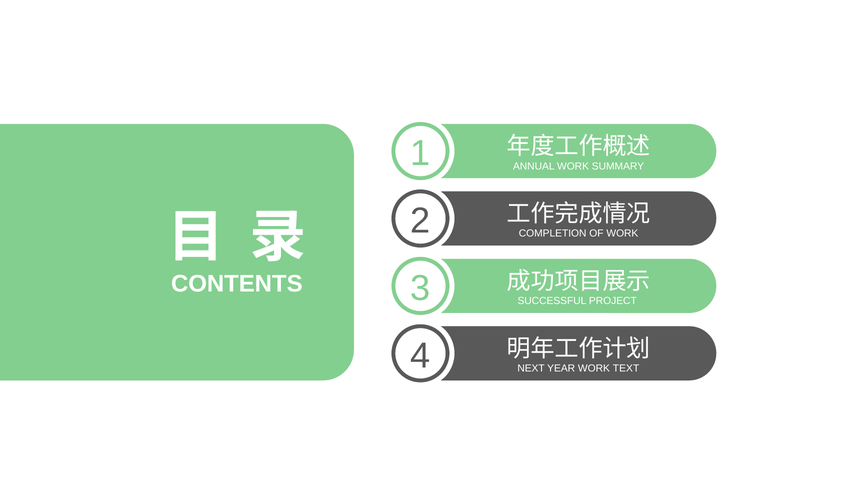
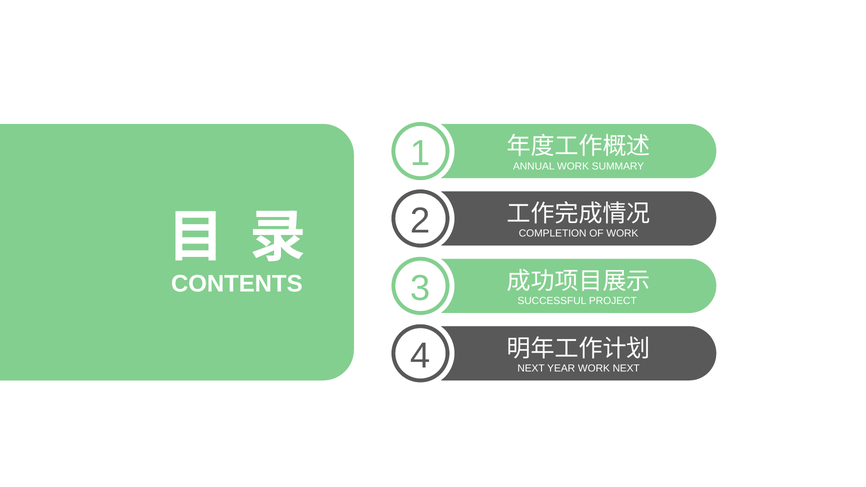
WORK TEXT: TEXT -> NEXT
